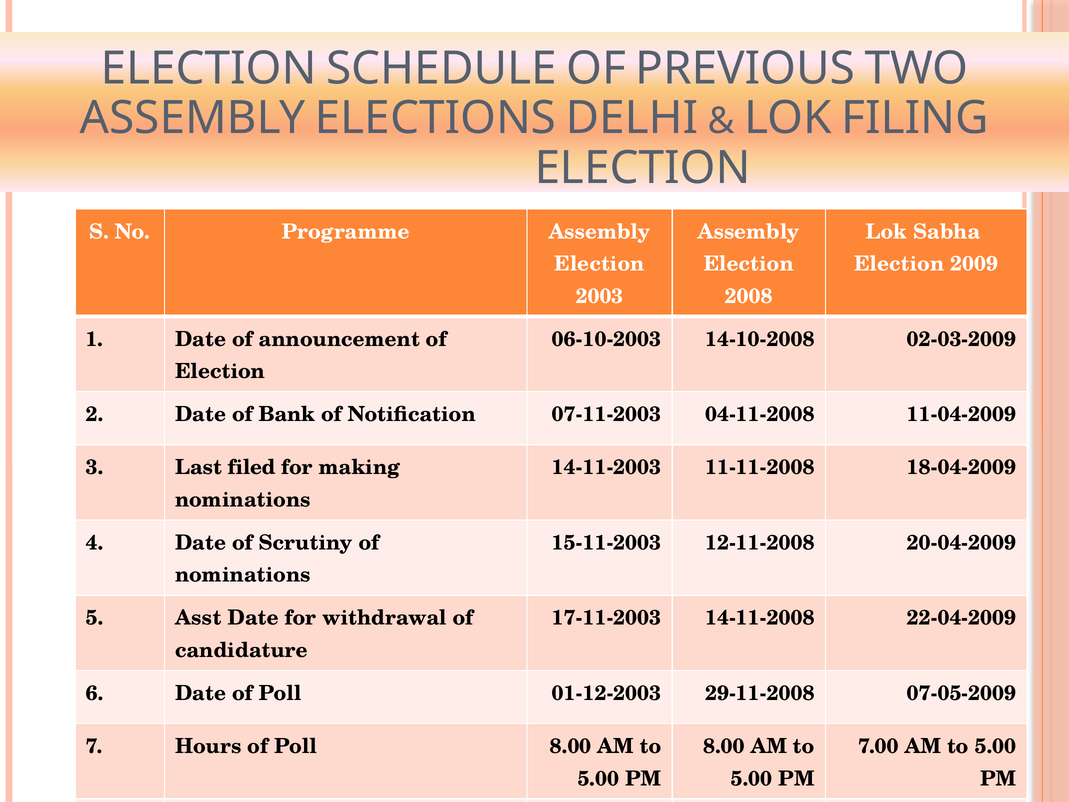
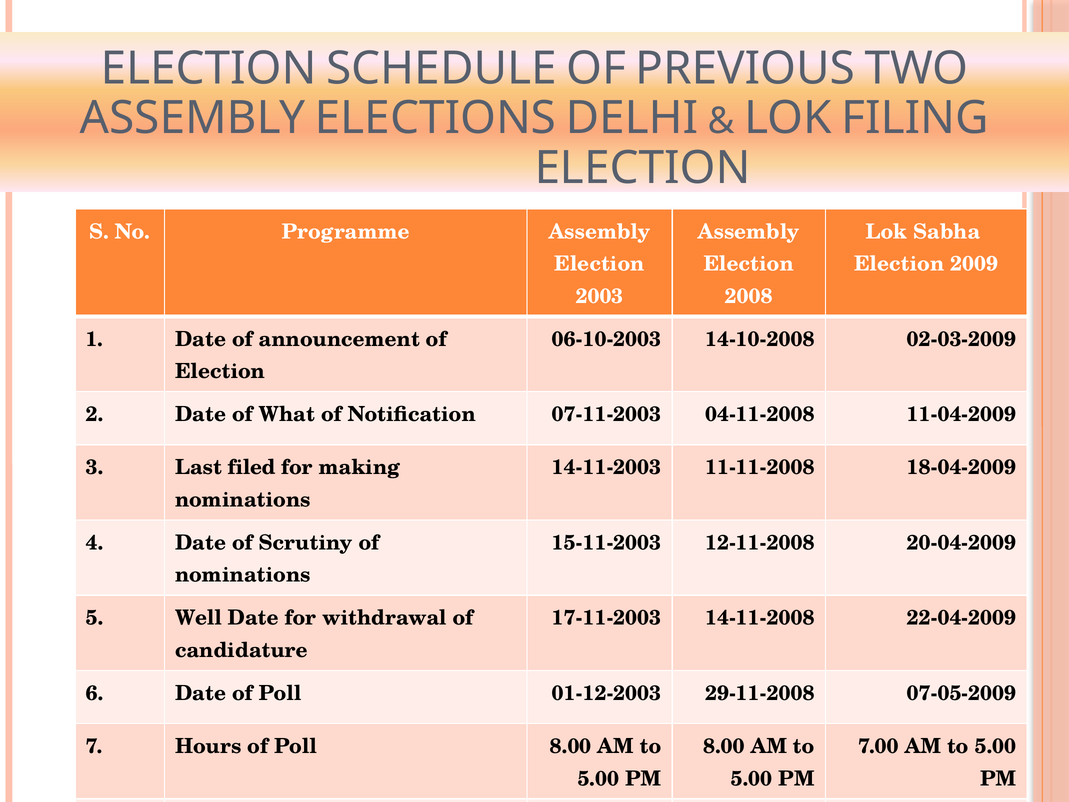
Bank: Bank -> What
Asst: Asst -> Well
